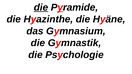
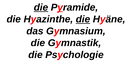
die at (83, 19) underline: none -> present
